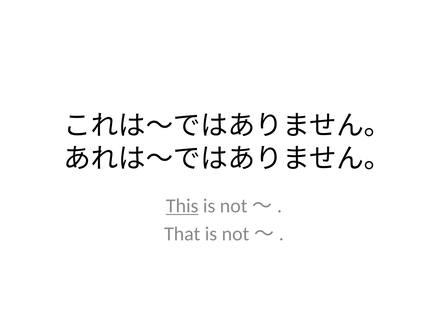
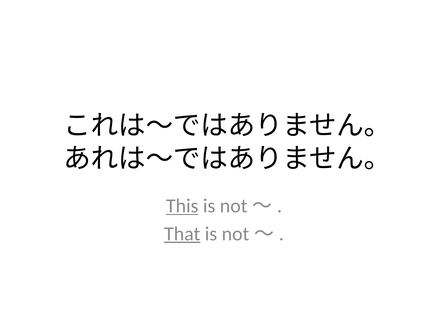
That underline: none -> present
